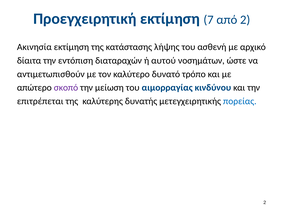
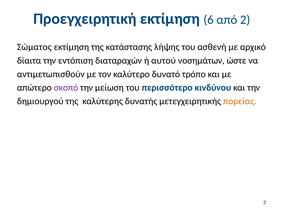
7: 7 -> 6
Ακινησία: Ακινησία -> Σώματος
αιμορραγίας: αιμορραγίας -> περισσότερο
επιτρέπεται: επιτρέπεται -> δημιουργού
πορείας colour: blue -> orange
